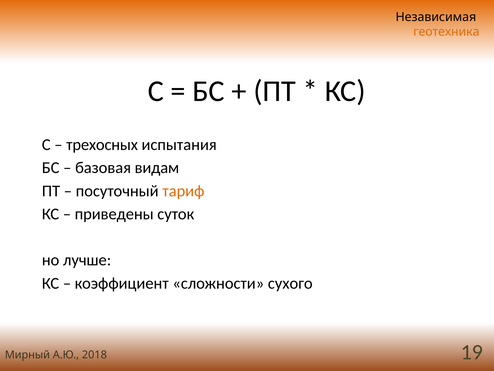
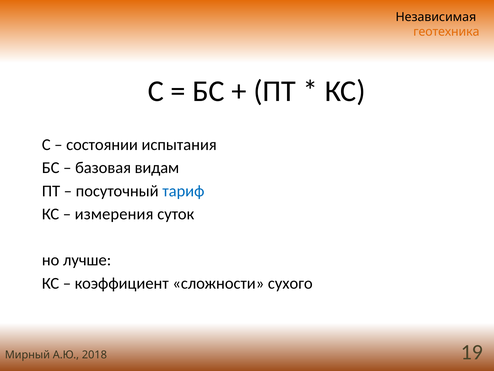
трехосных: трехосных -> состоянии
тариф colour: orange -> blue
приведены: приведены -> измерения
